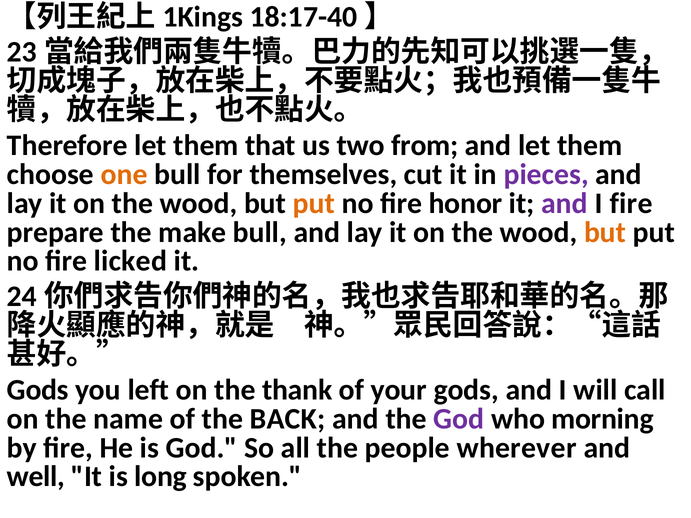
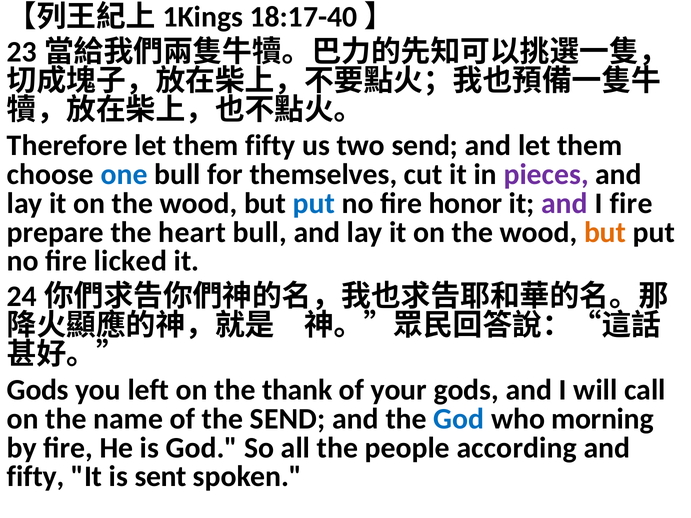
them that: that -> fifty
two from: from -> send
one colour: orange -> blue
put at (314, 203) colour: orange -> blue
make: make -> heart
the BACK: BACK -> SEND
God at (459, 419) colour: purple -> blue
wherever: wherever -> according
well at (36, 477): well -> fifty
long: long -> sent
